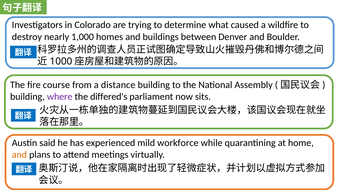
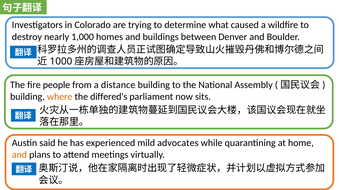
course: course -> people
where colour: purple -> orange
workforce: workforce -> advocates
